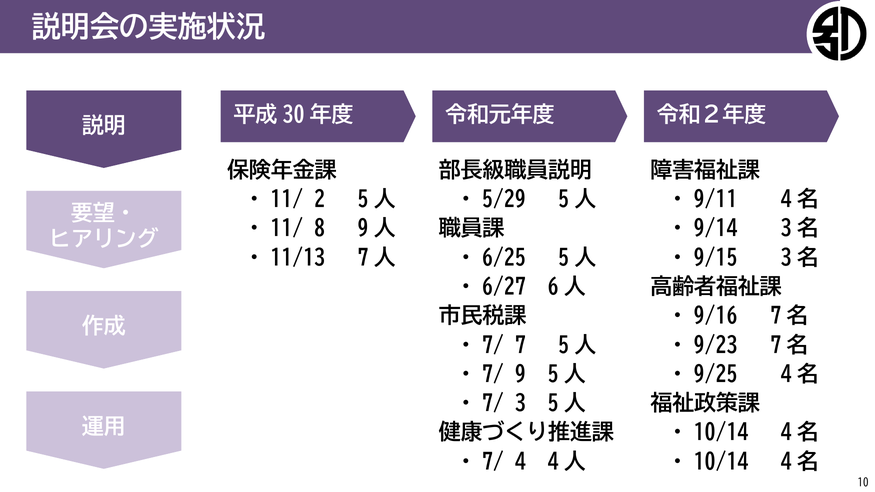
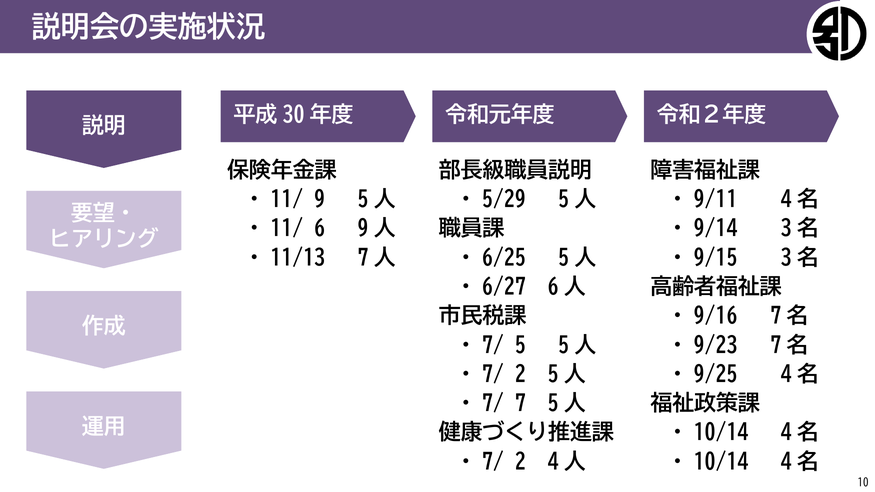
2: 2 -> 9
8: 8 -> 6
7: 7 -> 5
9 at (520, 375): 9 -> 2
3: 3 -> 7
4 at (520, 462): 4 -> 2
